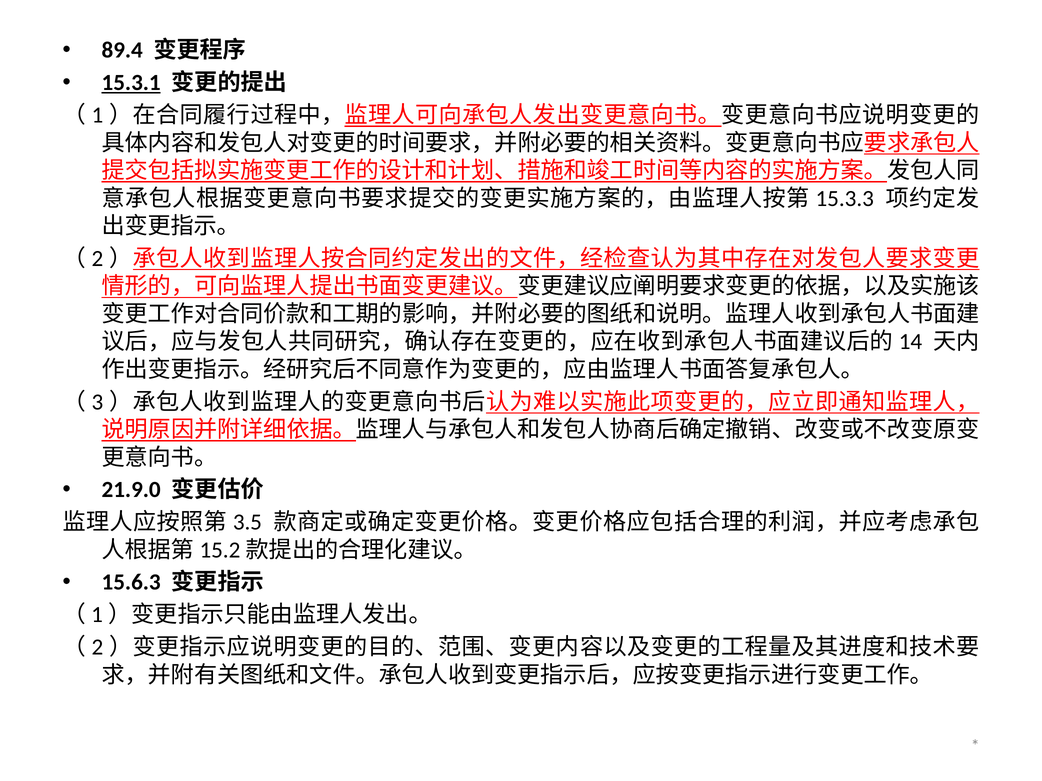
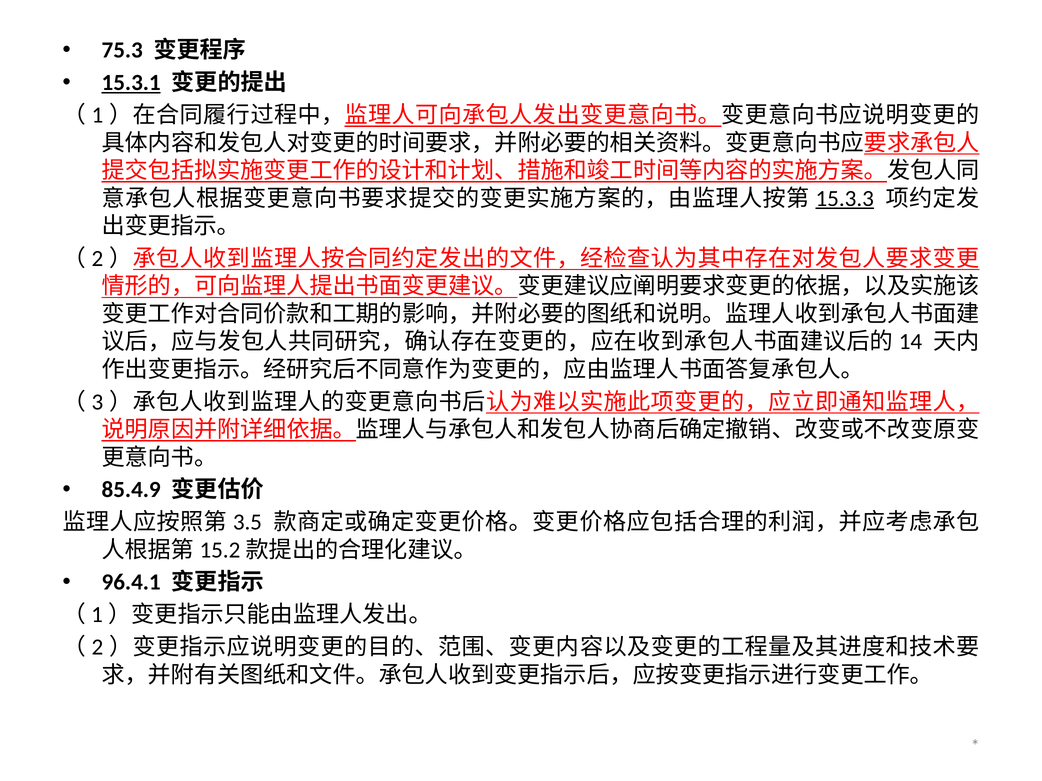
89.4: 89.4 -> 75.3
15.3.3 underline: none -> present
21.9.0: 21.9.0 -> 85.4.9
15.6.3: 15.6.3 -> 96.4.1
